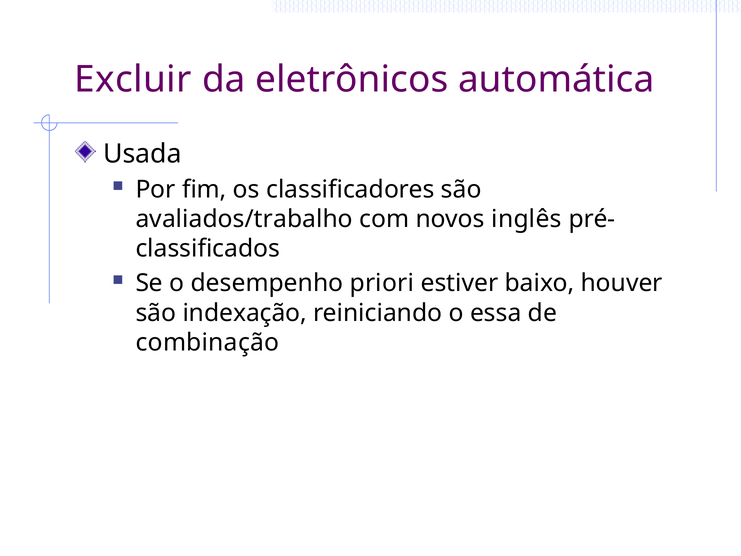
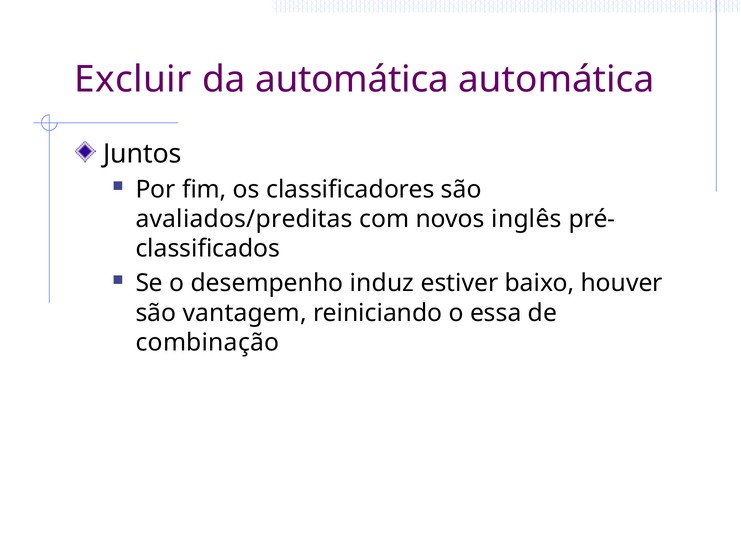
da eletrônicos: eletrônicos -> automática
Usada: Usada -> Juntos
avaliados/trabalho: avaliados/trabalho -> avaliados/preditas
priori: priori -> induz
indexação: indexação -> vantagem
